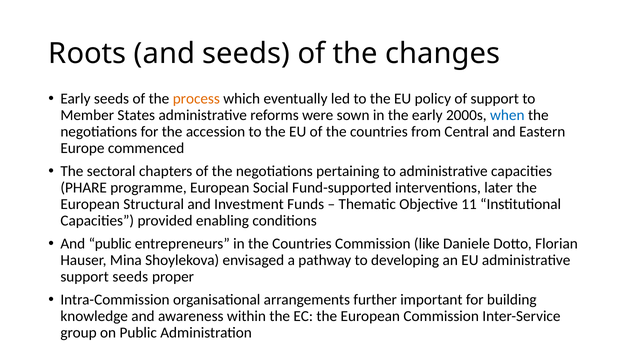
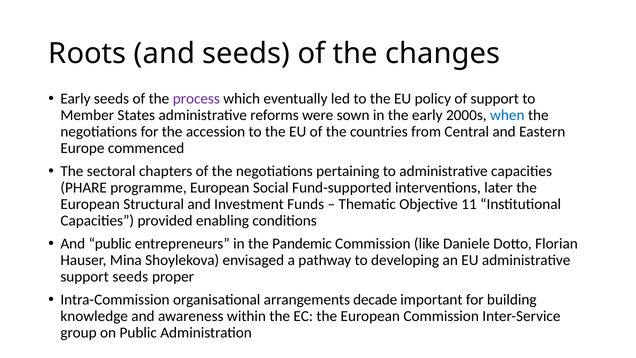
process colour: orange -> purple
in the Countries: Countries -> Pandemic
further: further -> decade
